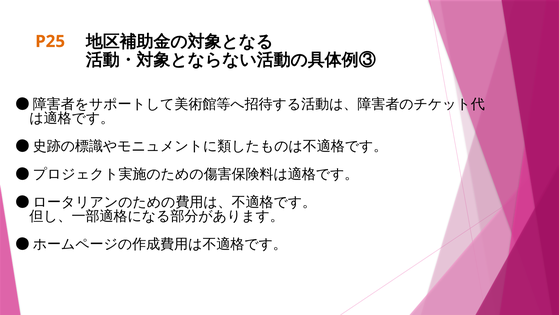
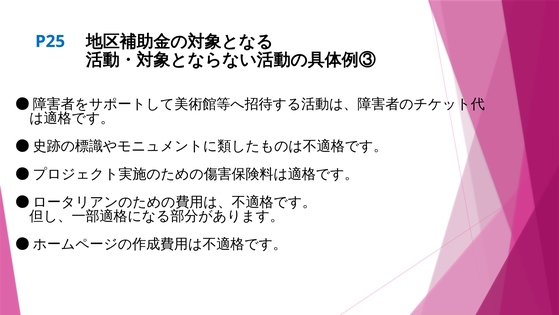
P25 colour: orange -> blue
